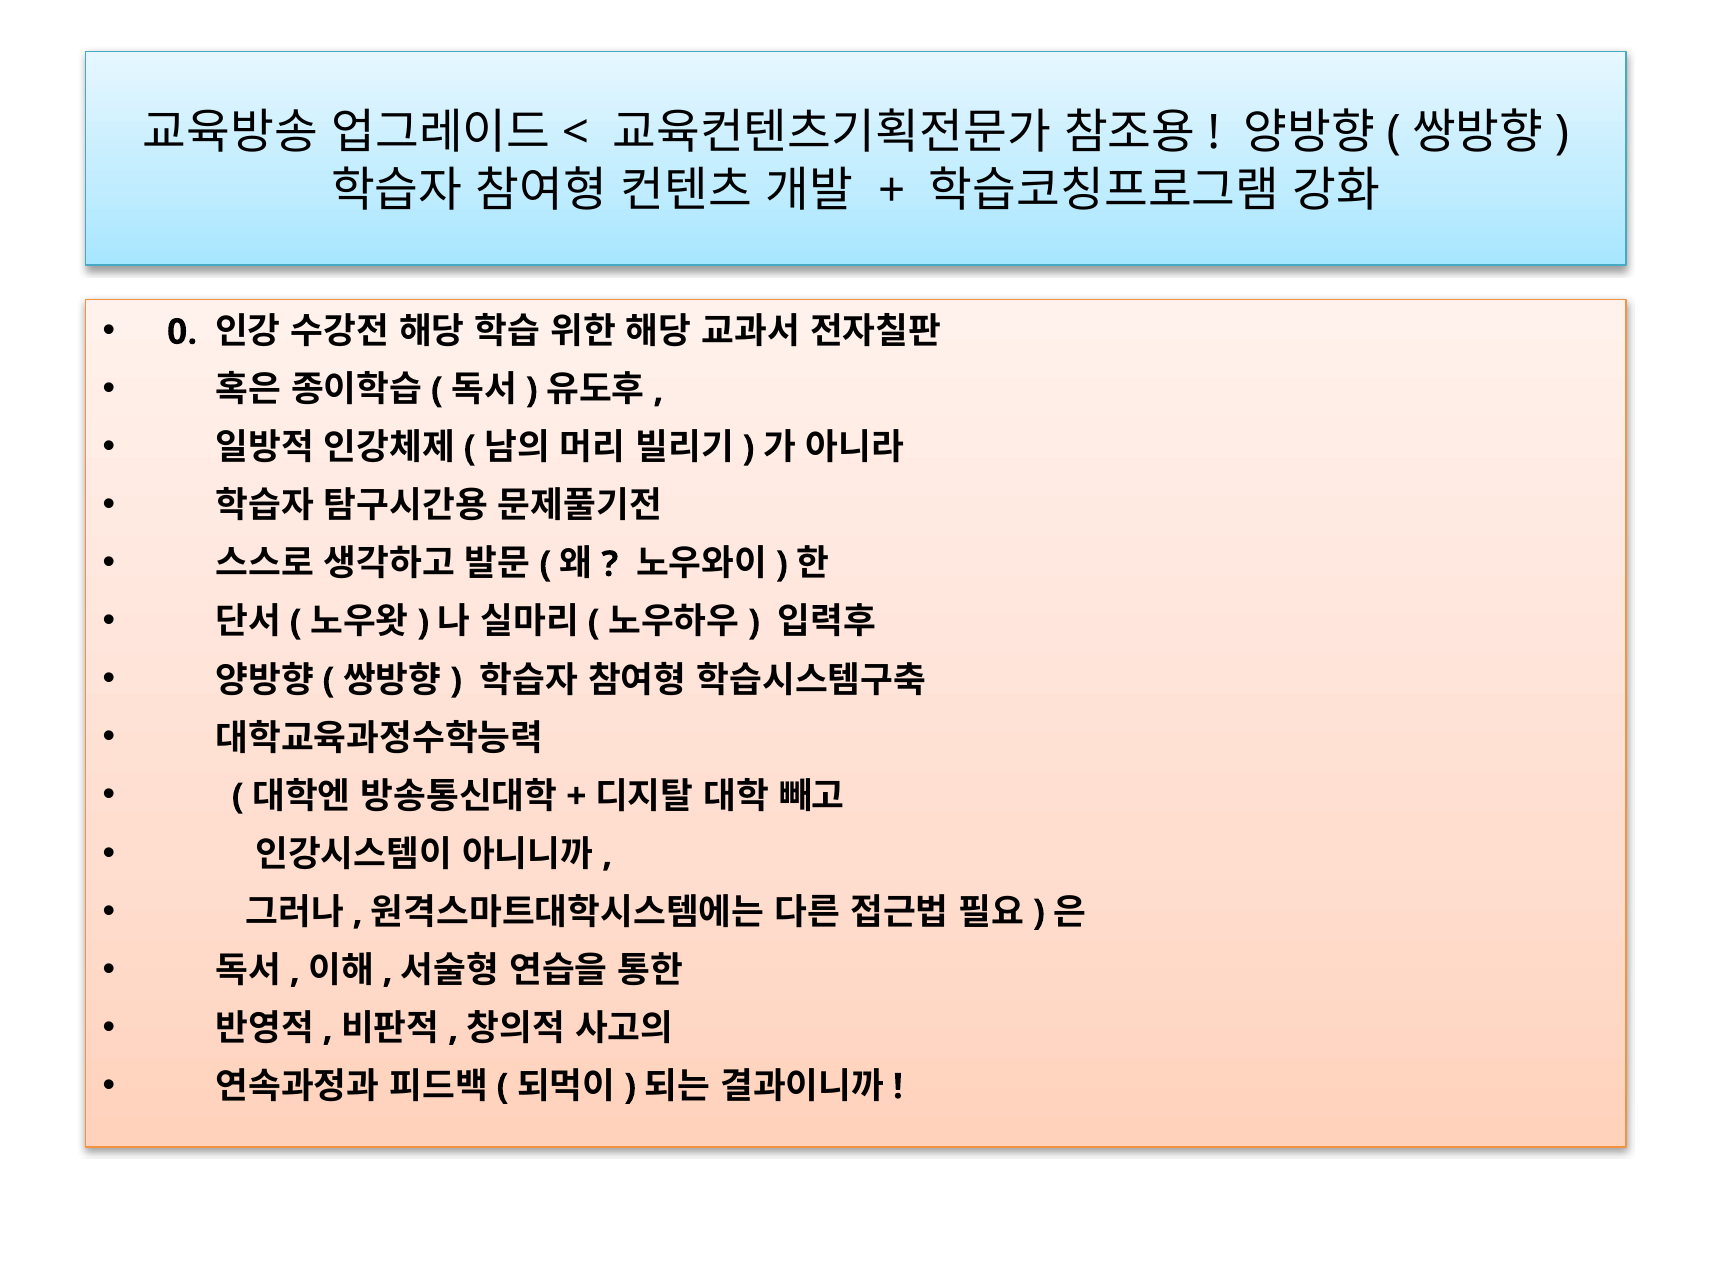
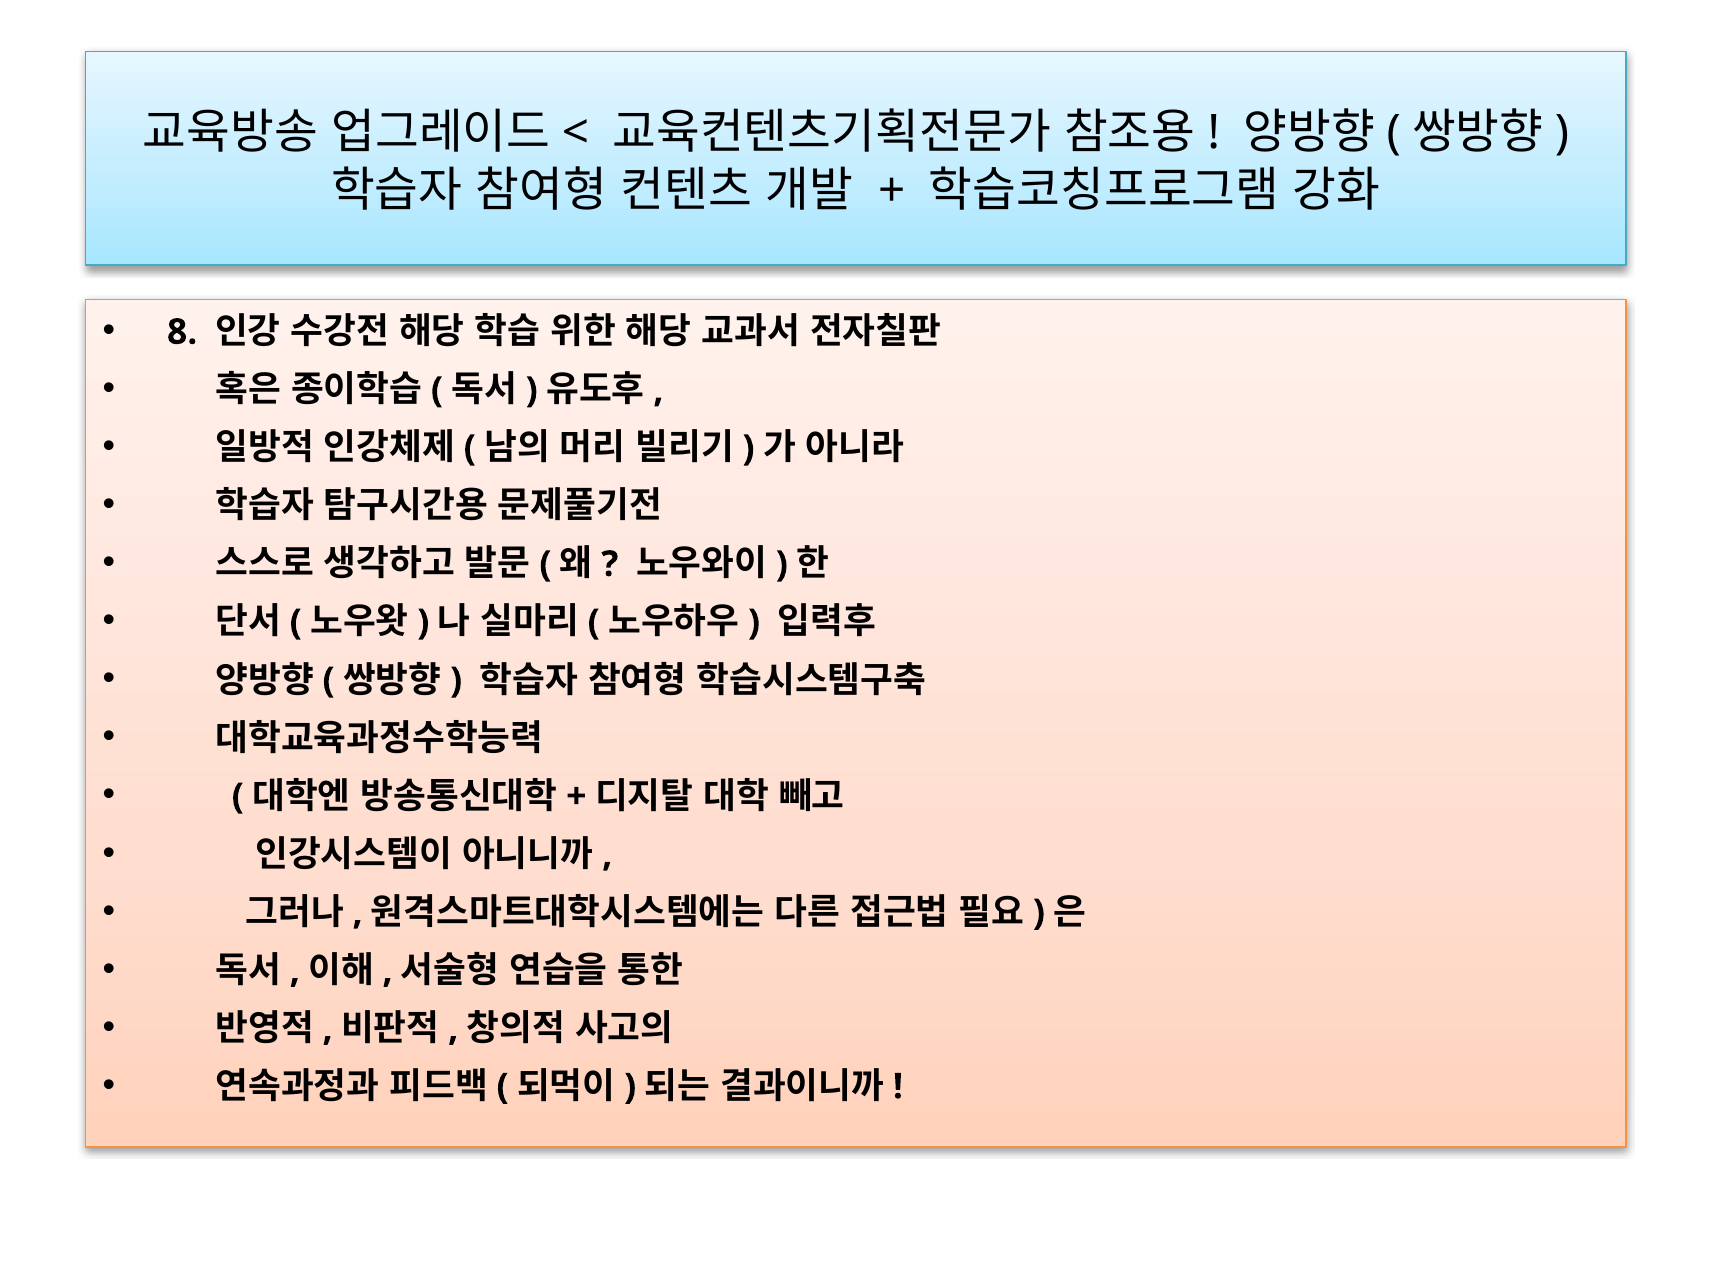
0: 0 -> 8
